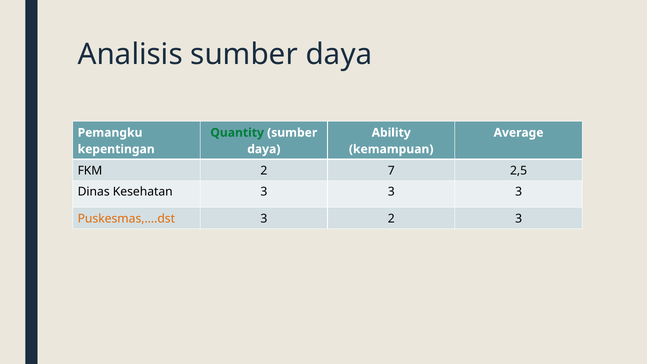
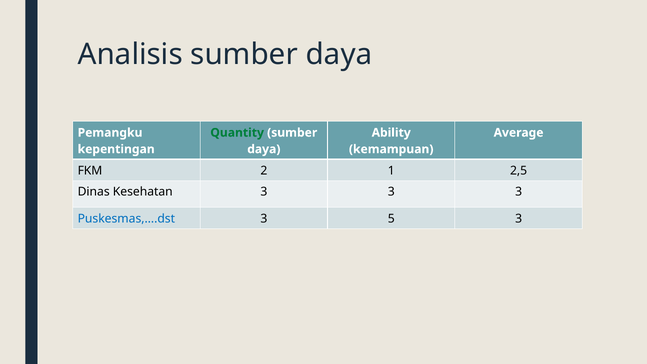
7: 7 -> 1
Puskesmas,….dst colour: orange -> blue
3 2: 2 -> 5
